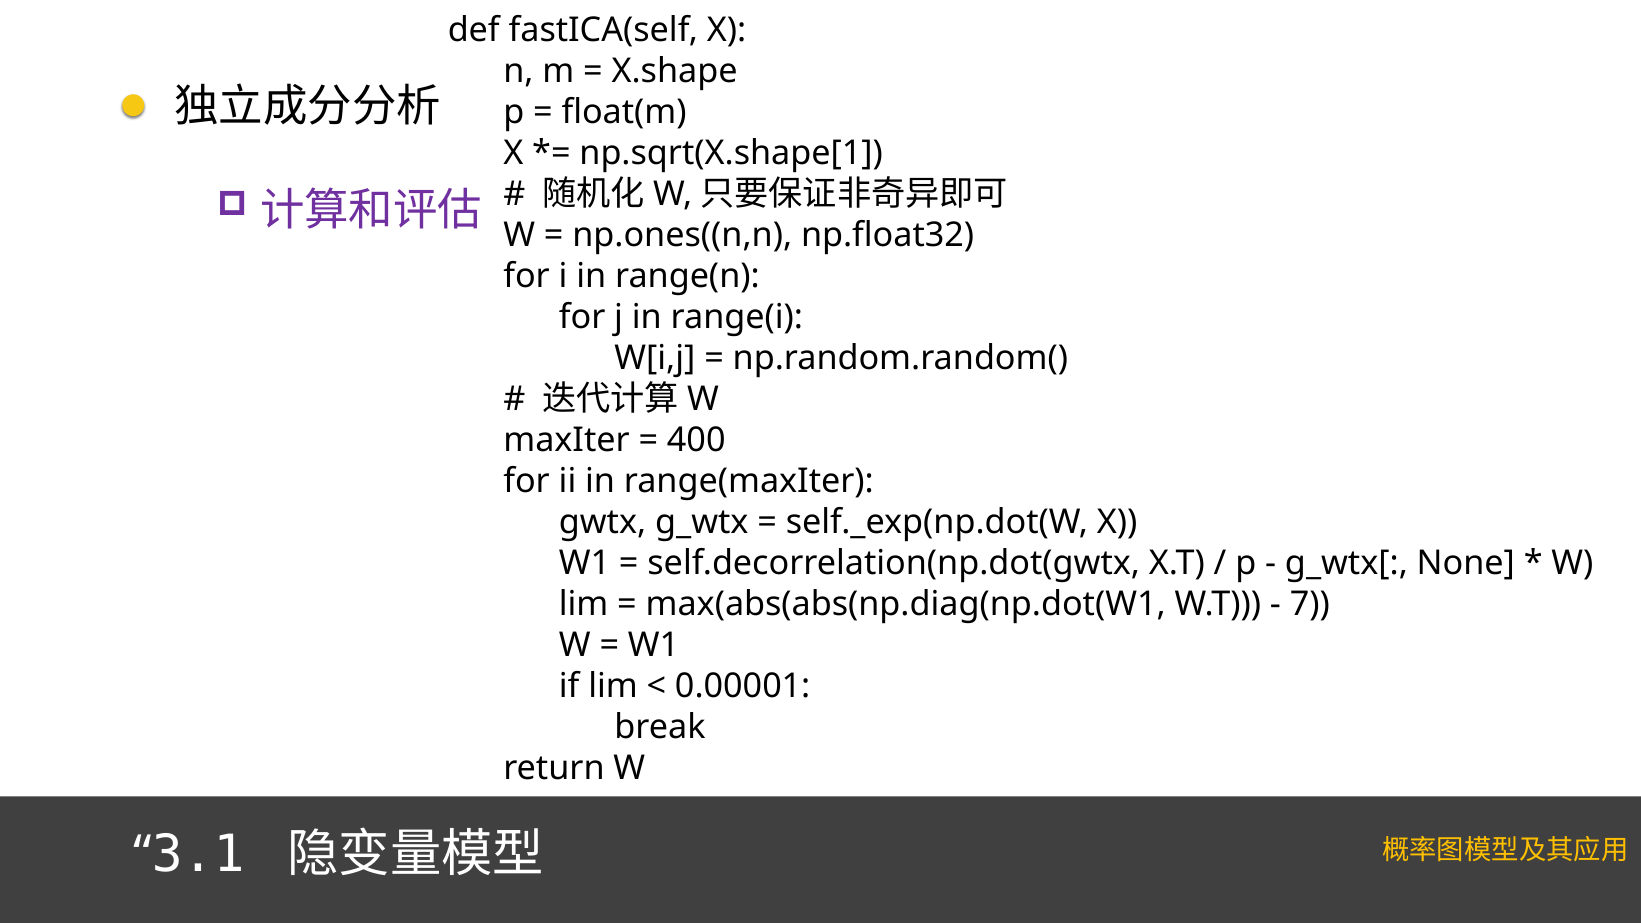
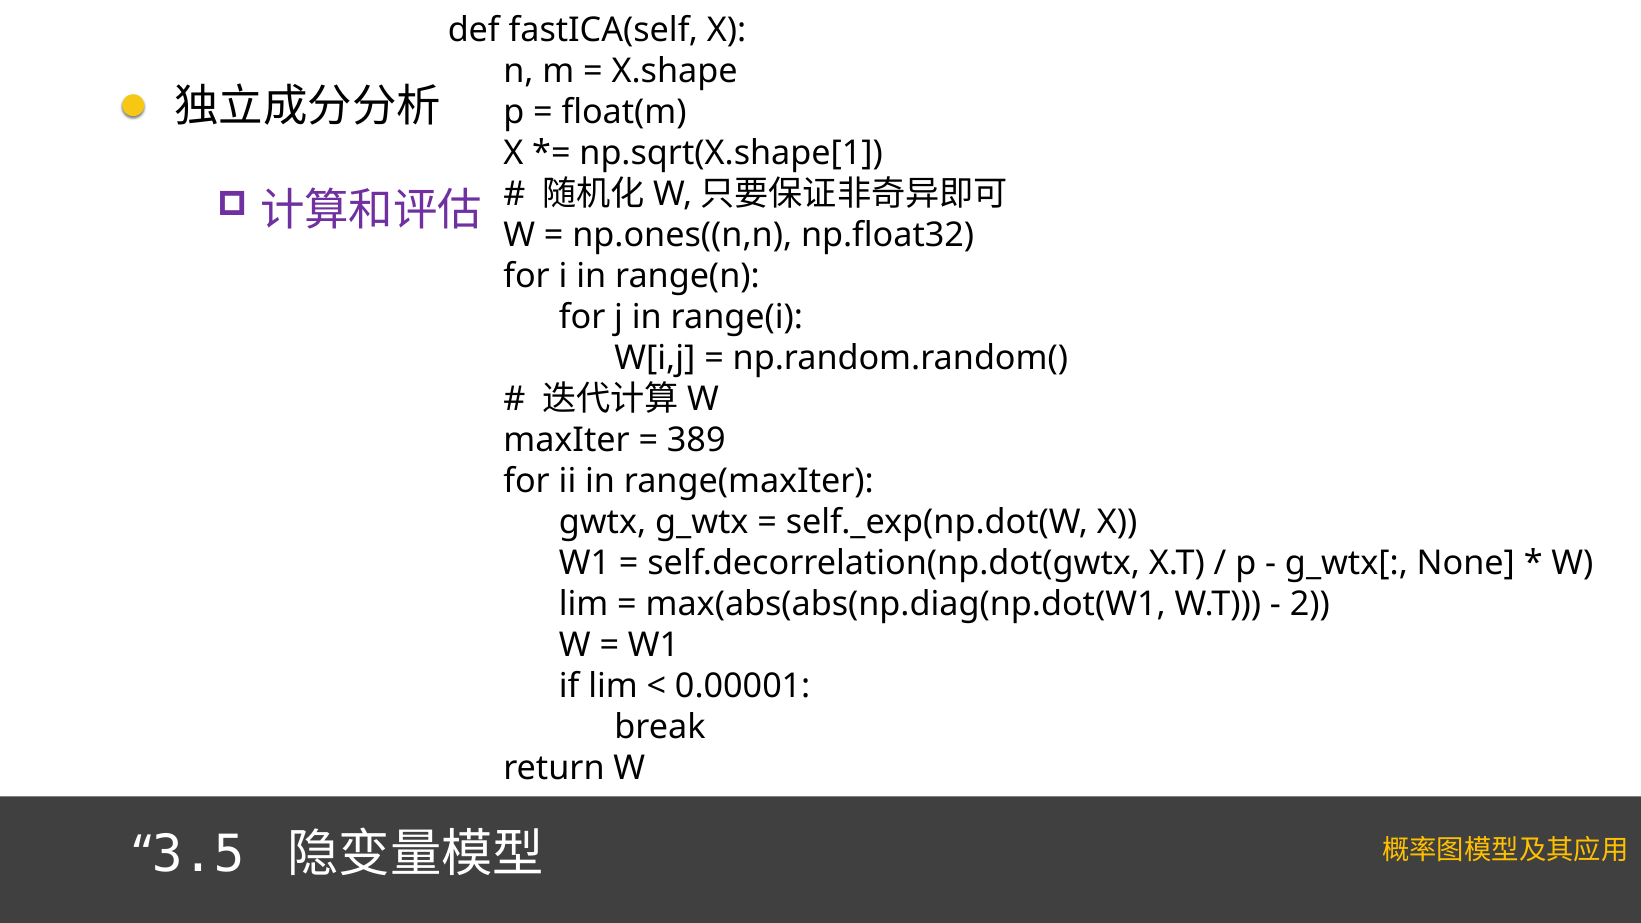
400: 400 -> 389
7: 7 -> 2
3.1: 3.1 -> 3.5
